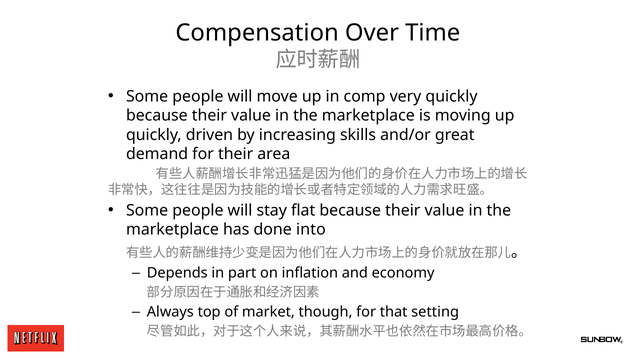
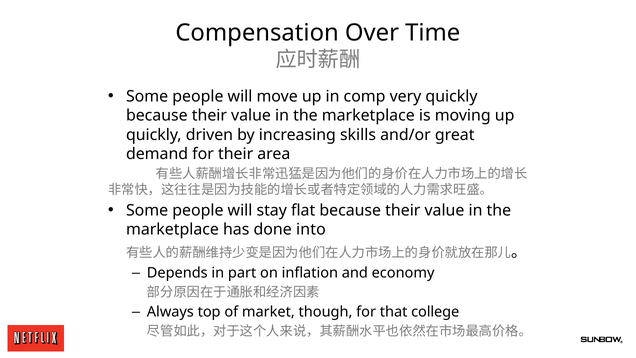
setting: setting -> college
